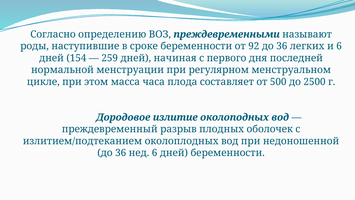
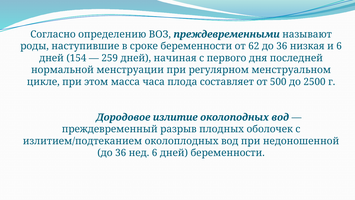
92: 92 -> 62
легких: легких -> низкая
